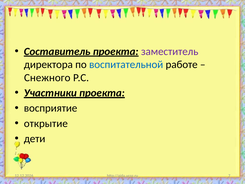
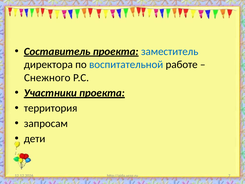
заместитель colour: purple -> blue
восприятие: восприятие -> территория
открытие: открытие -> запросам
